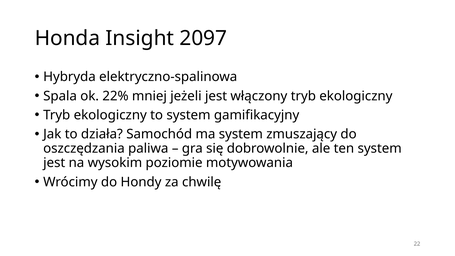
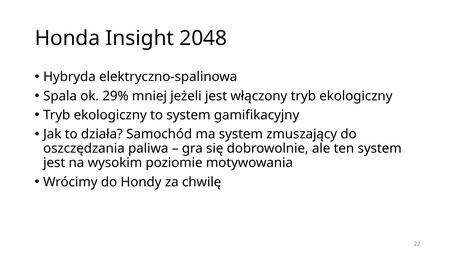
2097: 2097 -> 2048
22%: 22% -> 29%
